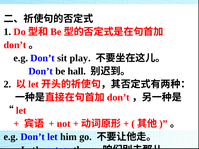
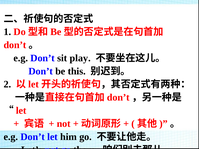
hall: hall -> this
